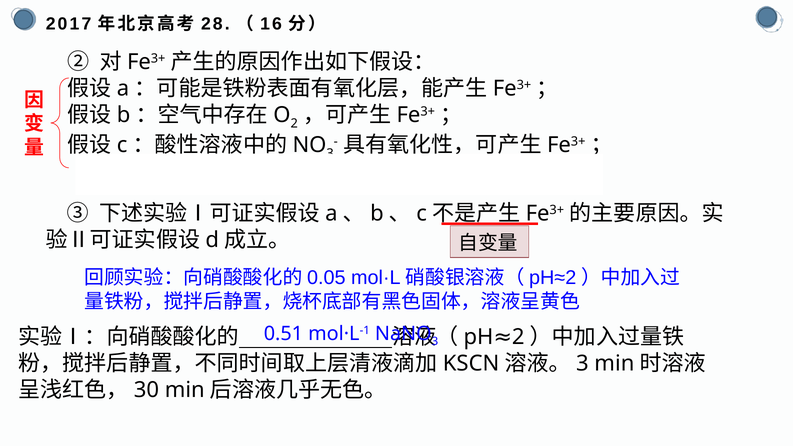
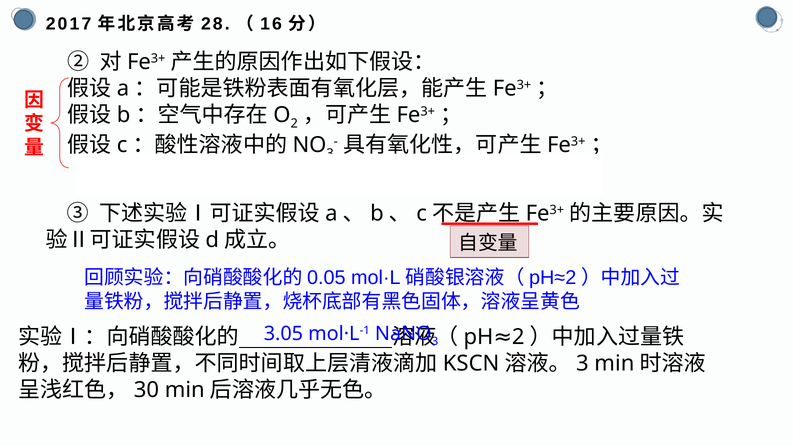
0.51: 0.51 -> 3.05
